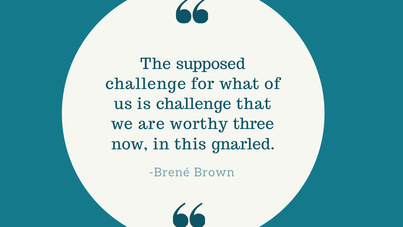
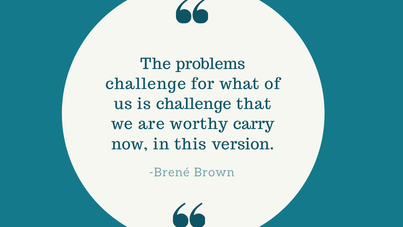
supposed: supposed -> problems
three: three -> carry
gnarled: gnarled -> version
